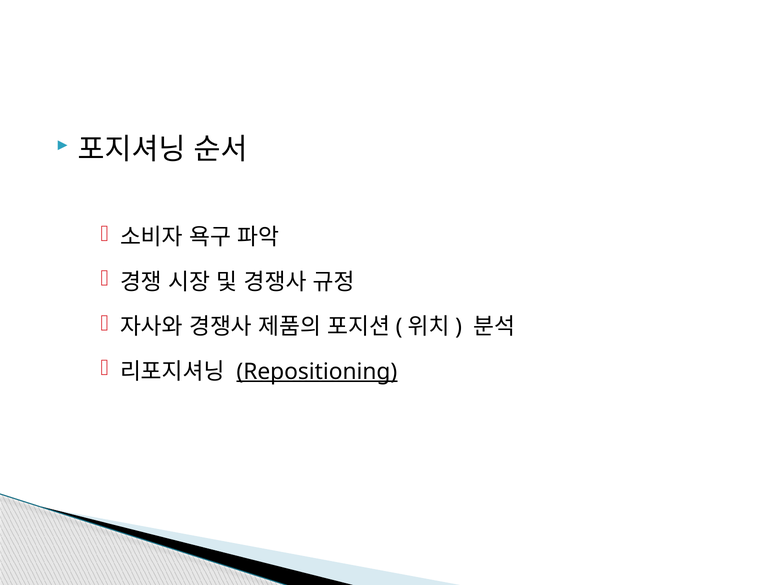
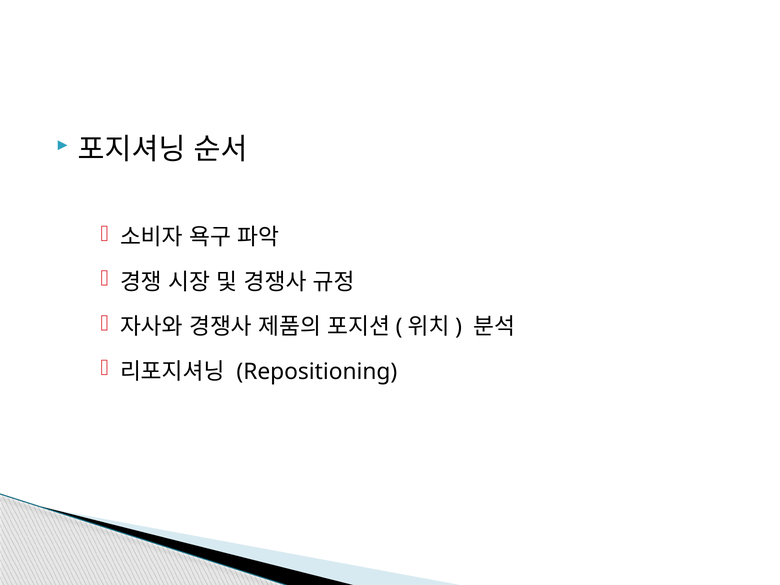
Repositioning underline: present -> none
